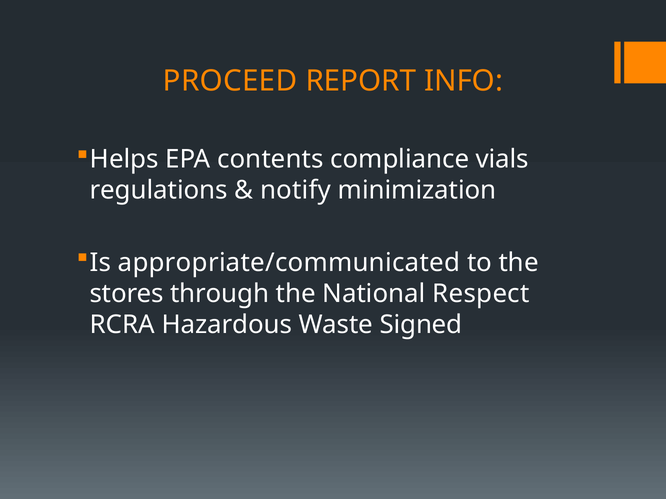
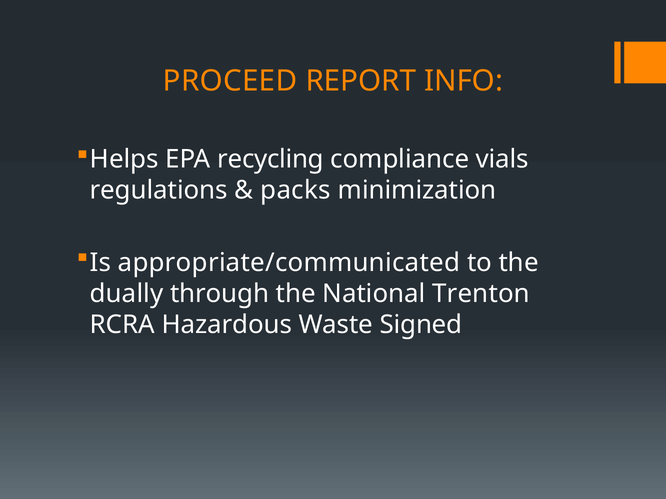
contents: contents -> recycling
notify: notify -> packs
stores: stores -> dually
Respect: Respect -> Trenton
